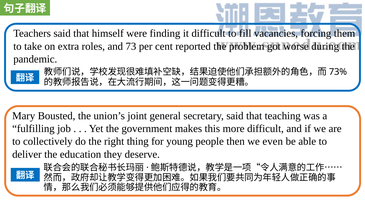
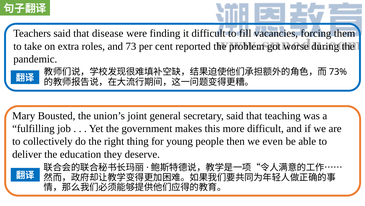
himself: himself -> disease
